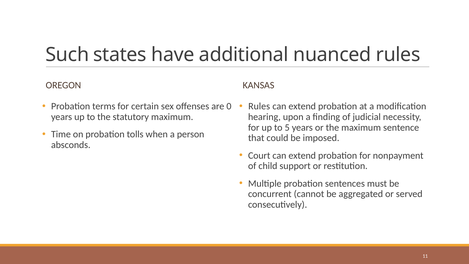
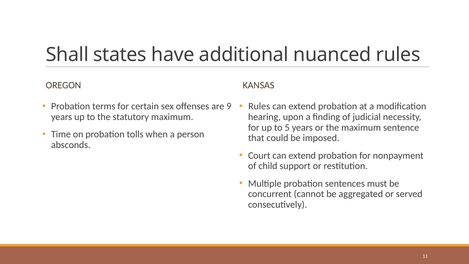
Such: Such -> Shall
0: 0 -> 9
